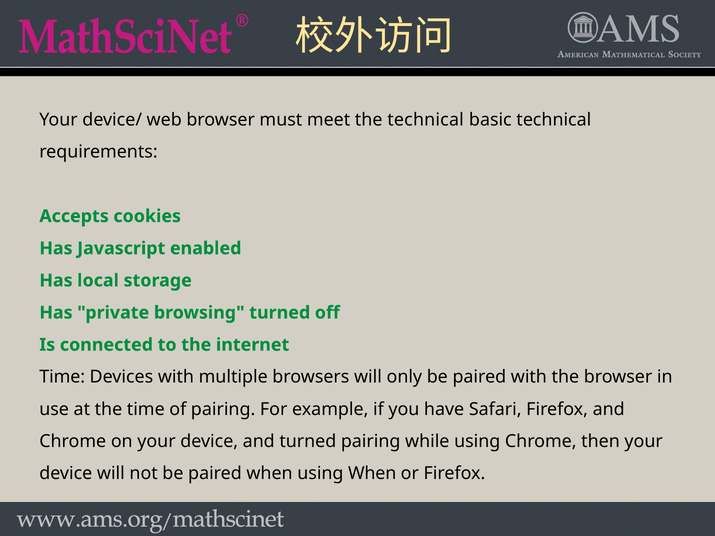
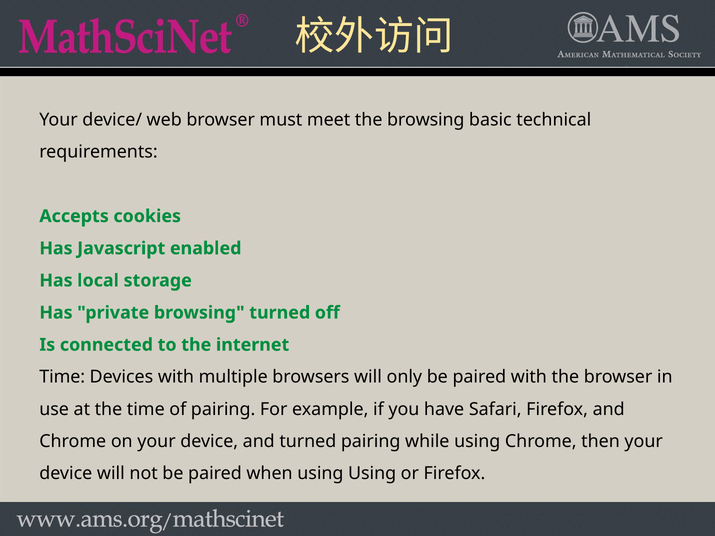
the technical: technical -> browsing
using When: When -> Using
